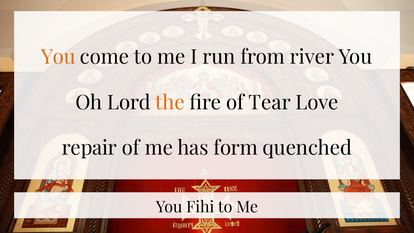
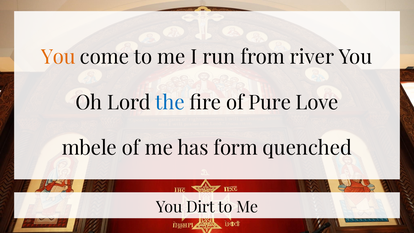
the colour: orange -> blue
Tear: Tear -> Pure
repair: repair -> mbele
Fihi: Fihi -> Dirt
